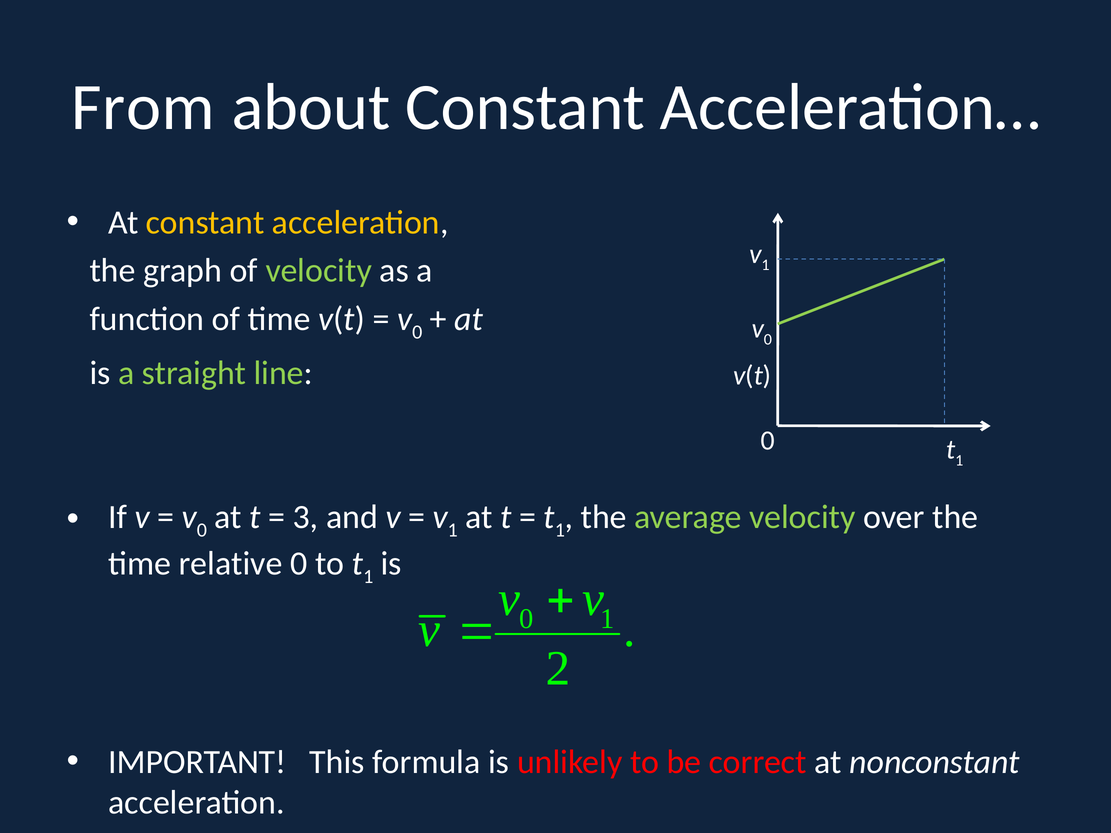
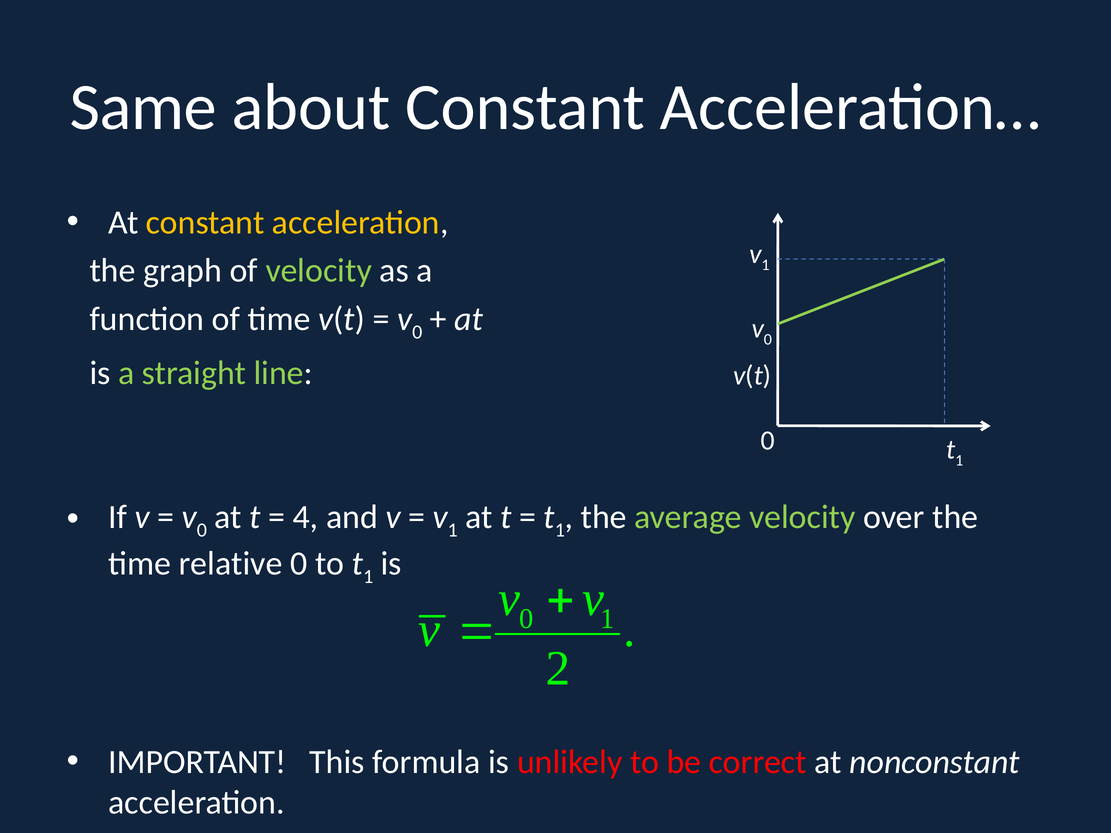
From: From -> Same
3: 3 -> 4
